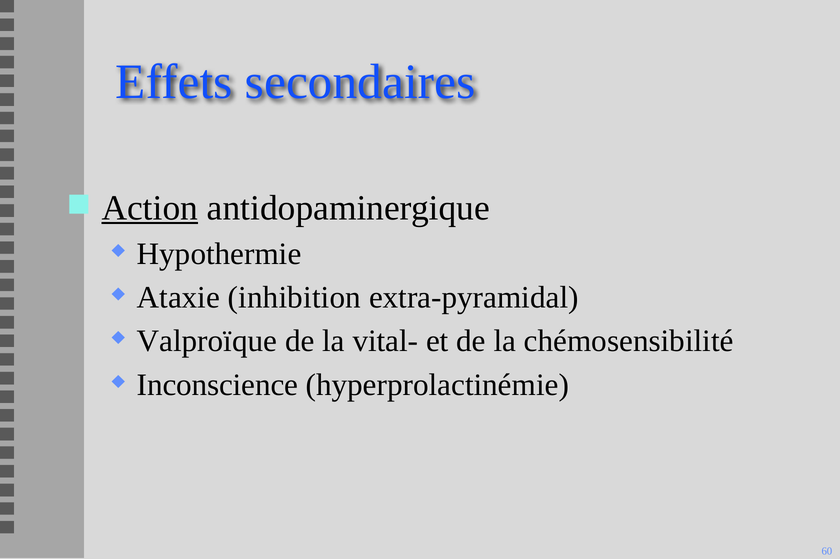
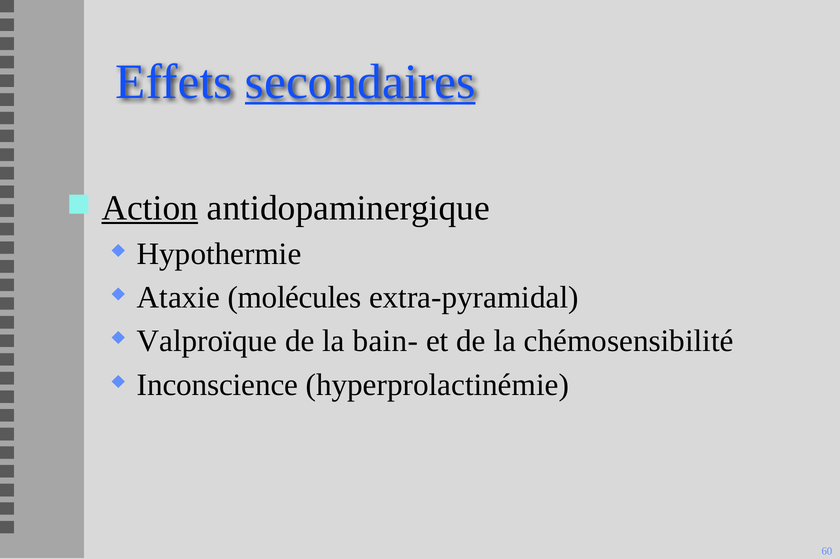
secondaires underline: none -> present
inhibition: inhibition -> molécules
vital-: vital- -> bain-
